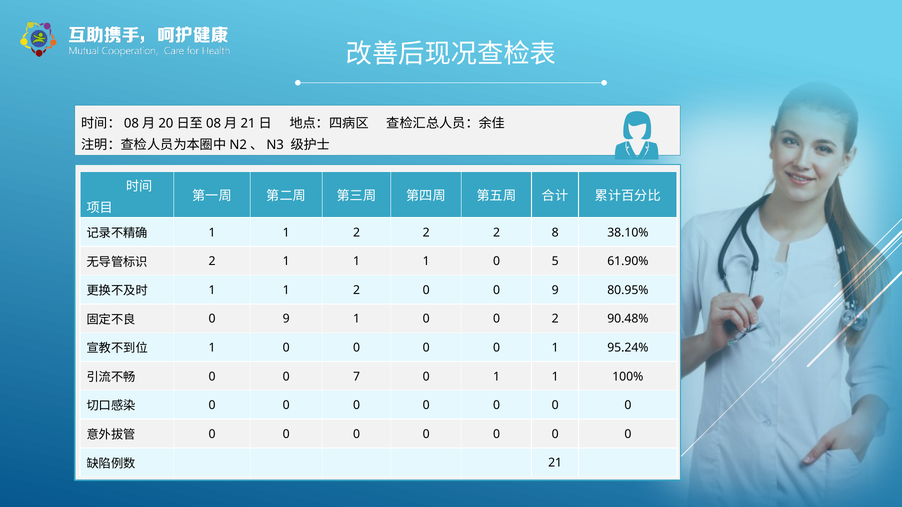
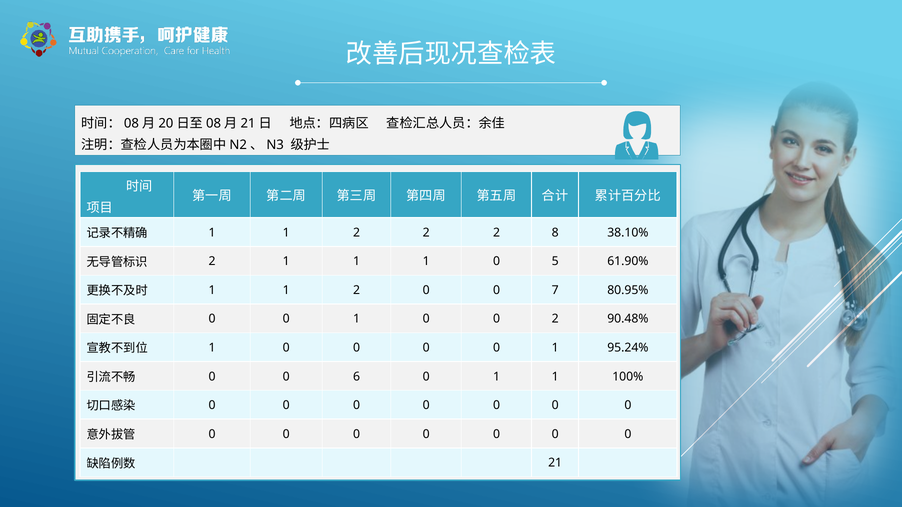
0 0 9: 9 -> 7
9 at (286, 319): 9 -> 0
7: 7 -> 6
